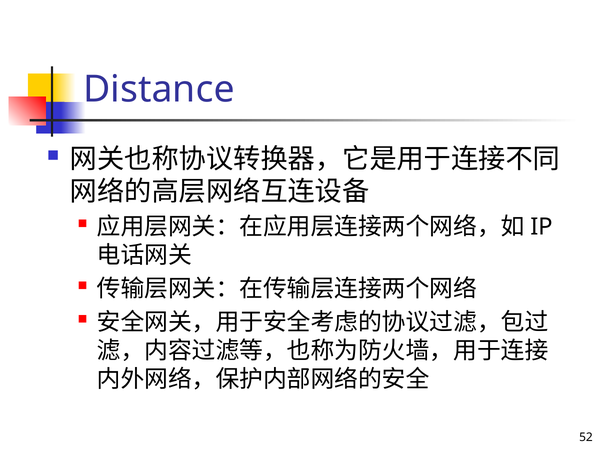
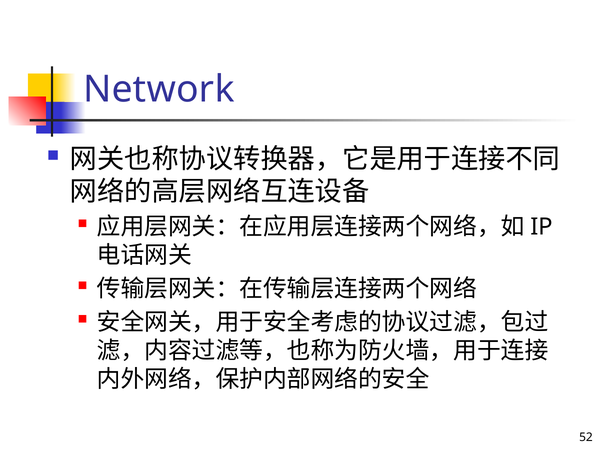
Distance: Distance -> Network
